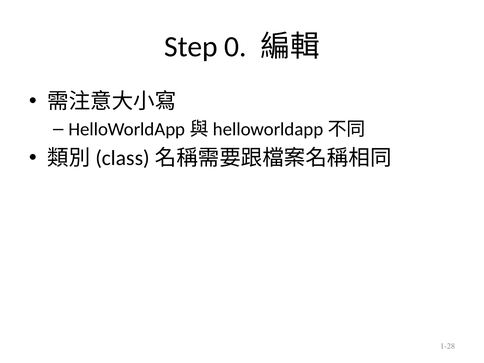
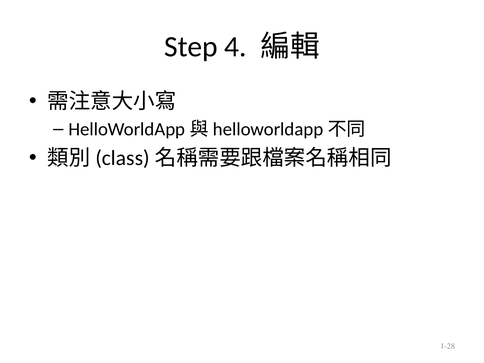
0: 0 -> 4
